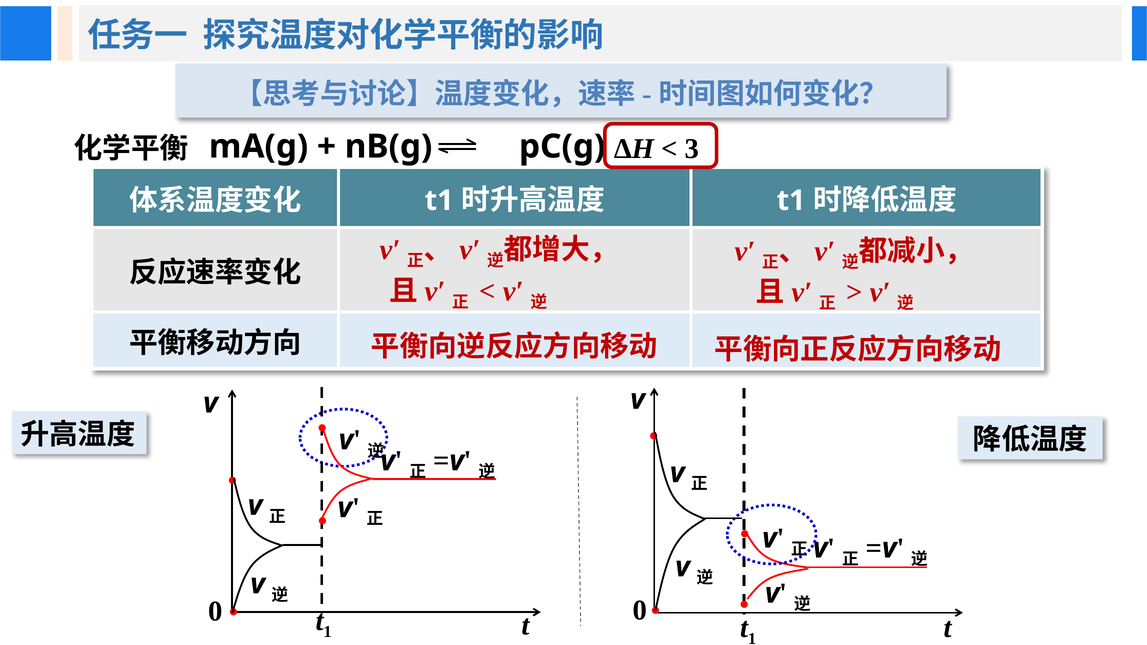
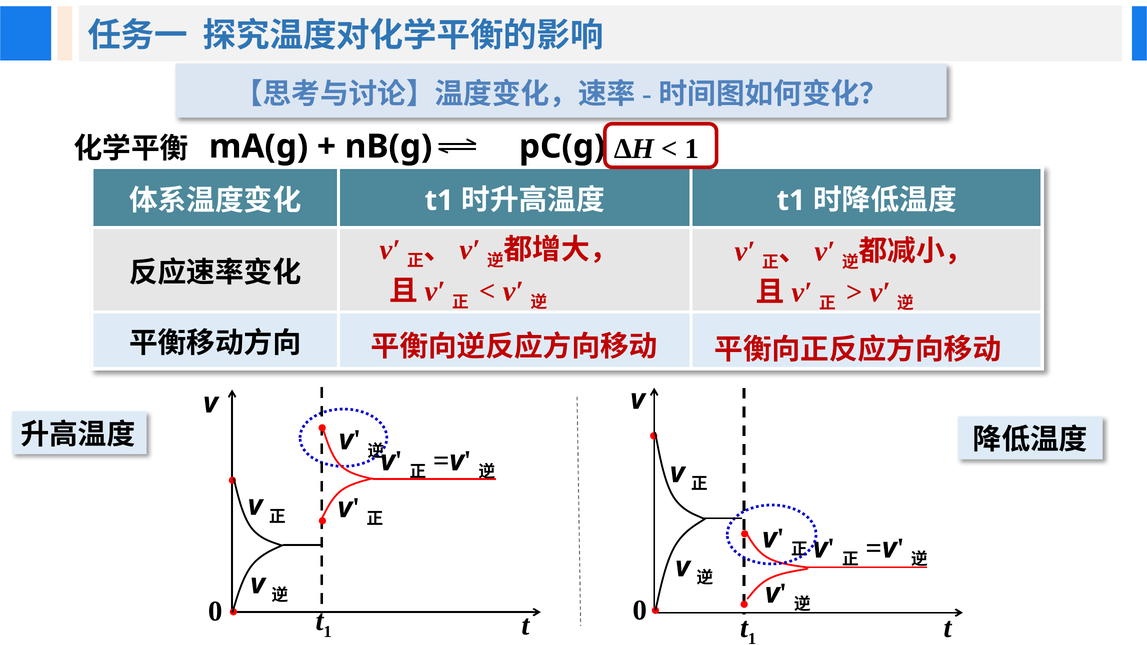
3 at (692, 149): 3 -> 1
